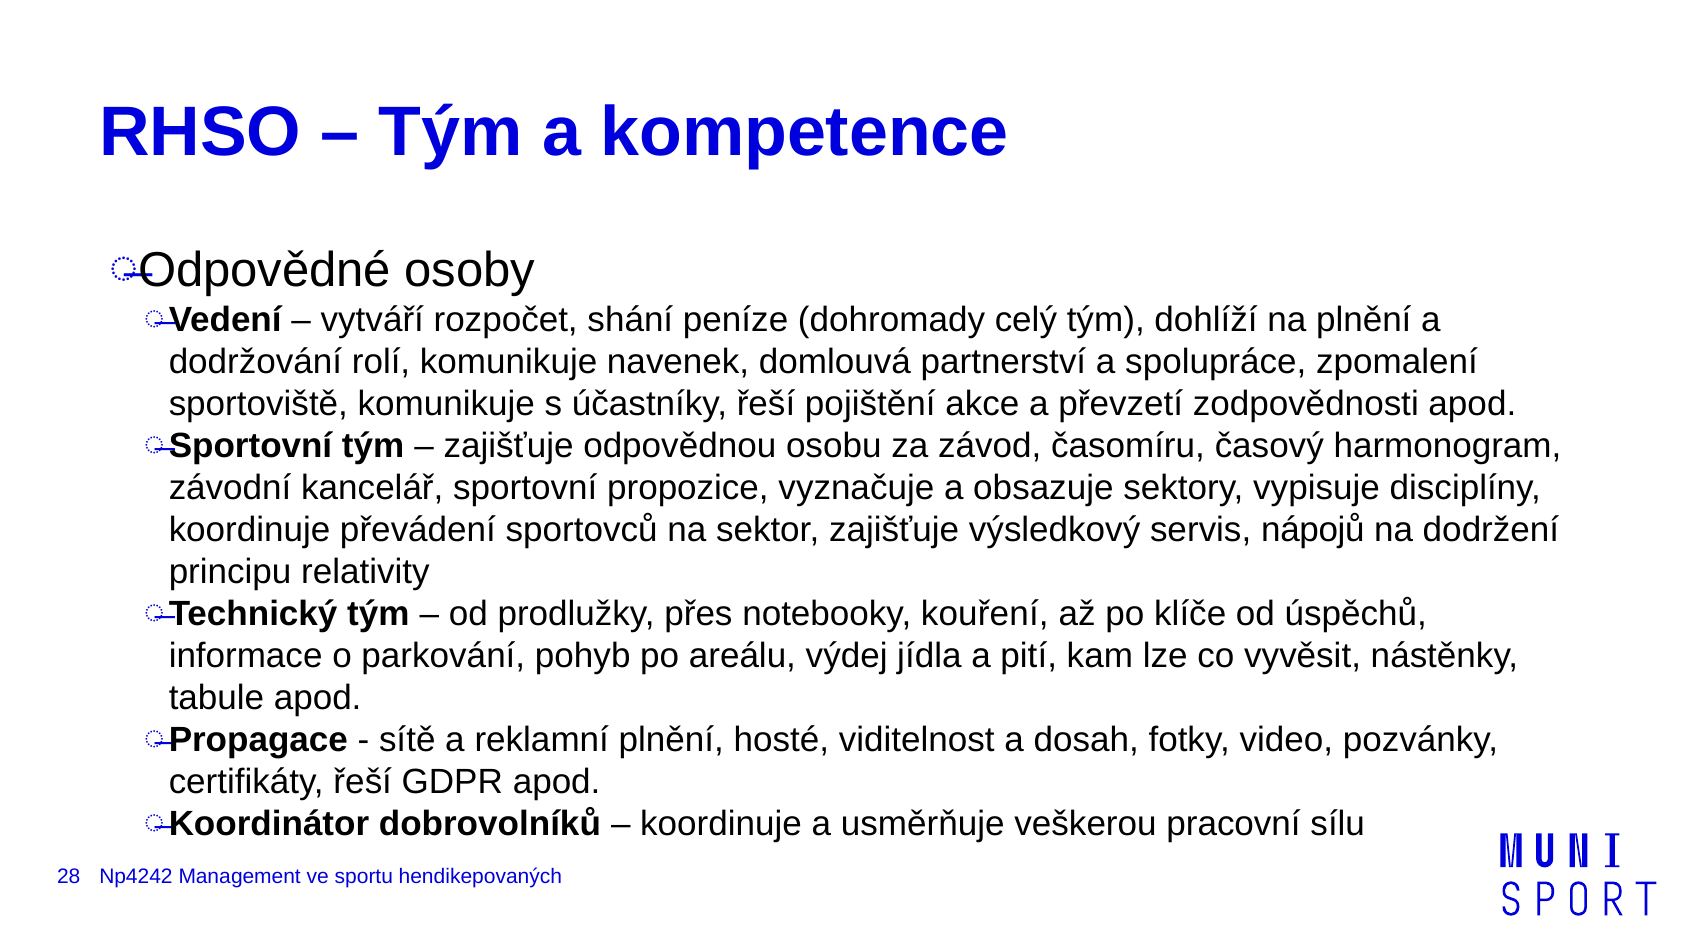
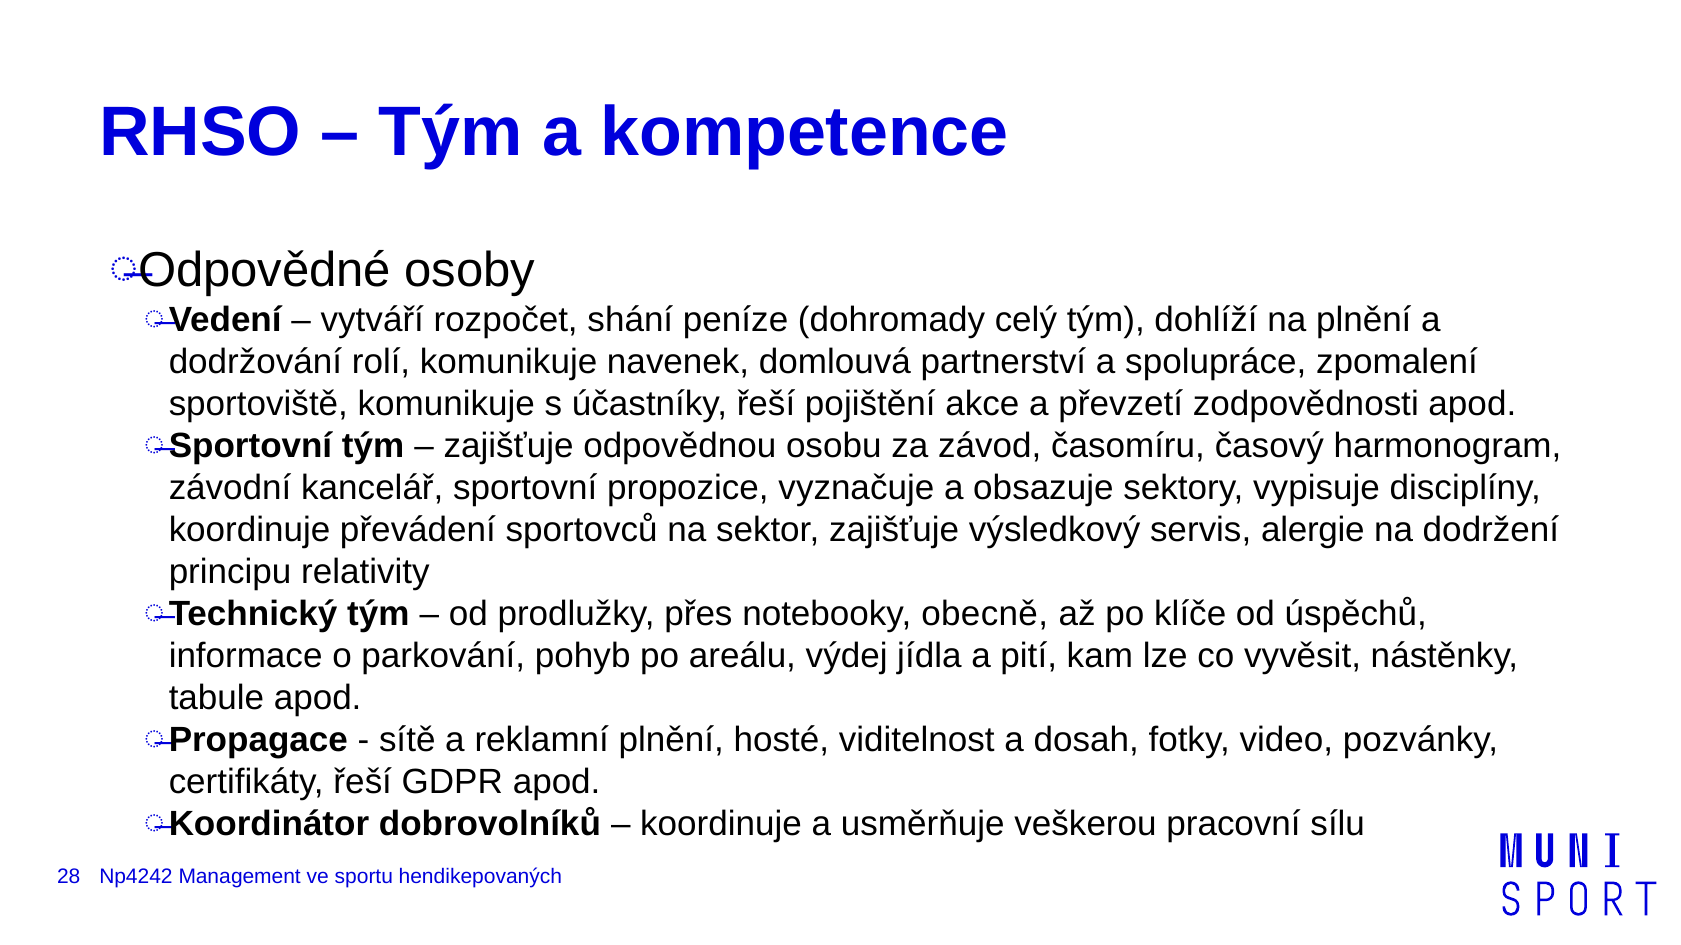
nápojů: nápojů -> alergie
kouření: kouření -> obecně
